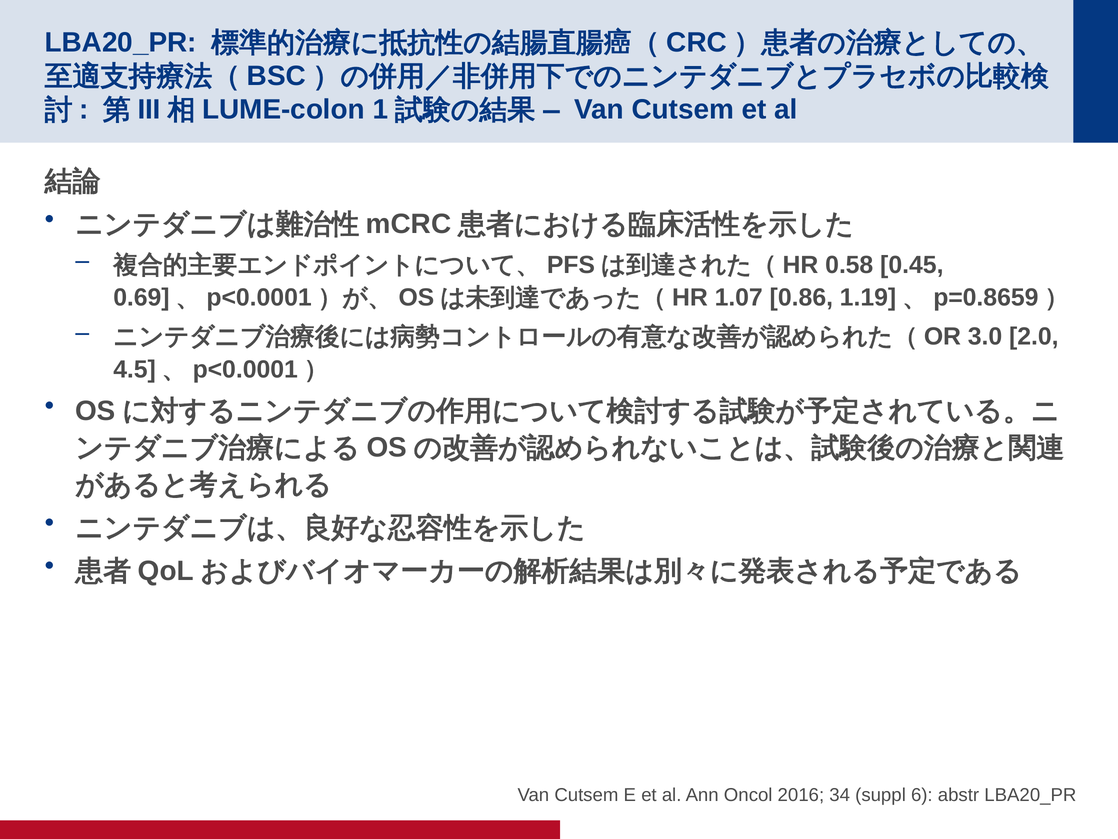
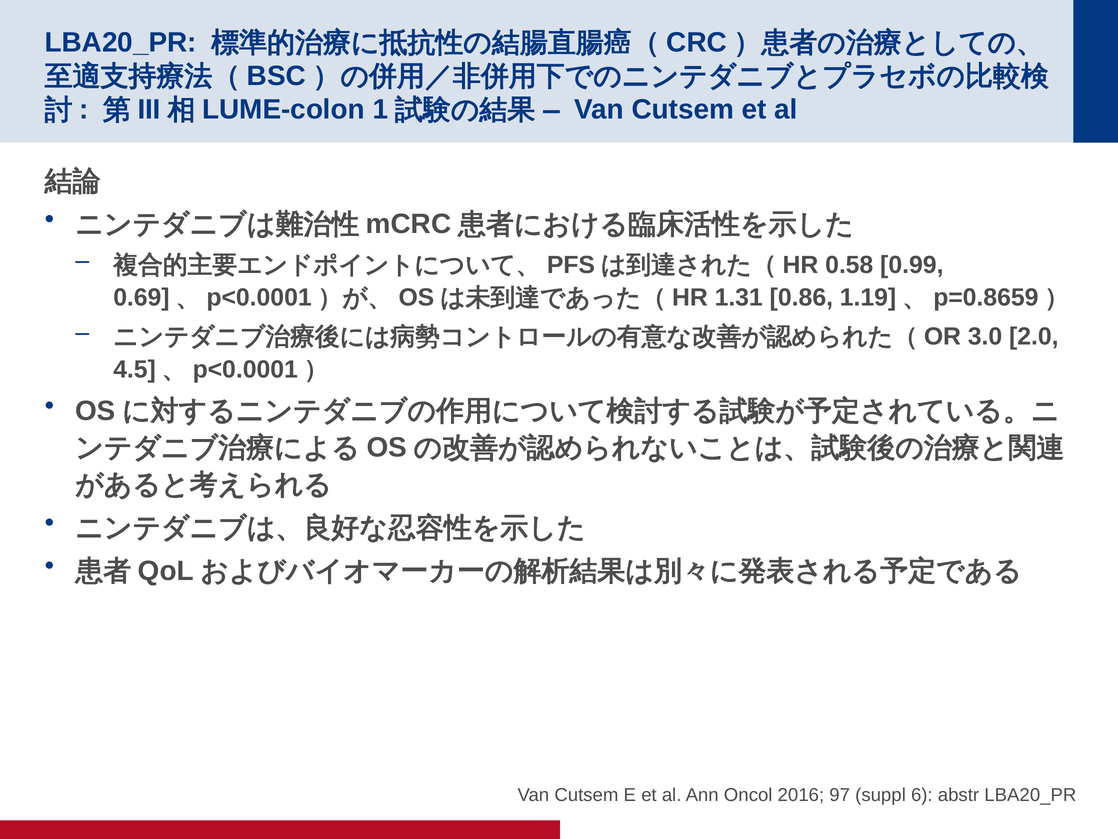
0.45: 0.45 -> 0.99
1.07: 1.07 -> 1.31
34: 34 -> 97
